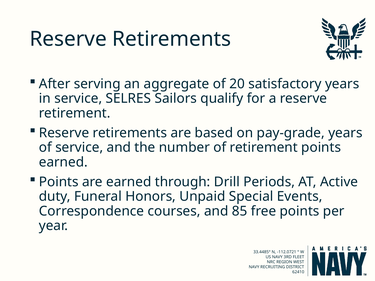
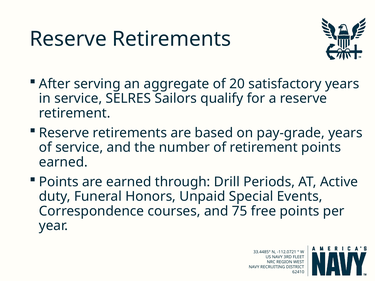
85: 85 -> 75
